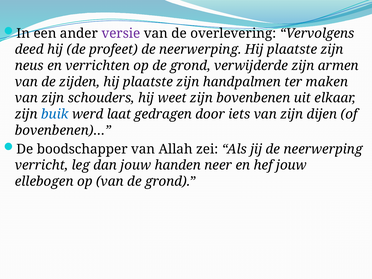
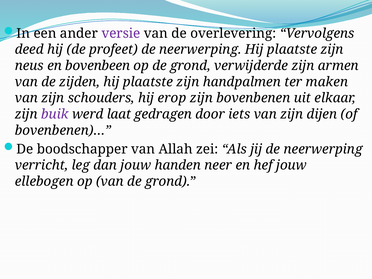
verrichten: verrichten -> bovenbeen
weet: weet -> erop
buik colour: blue -> purple
